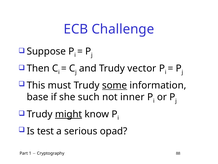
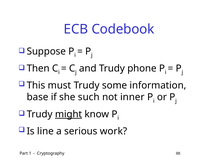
Challenge: Challenge -> Codebook
vector: vector -> phone
some underline: present -> none
test: test -> line
opad: opad -> work
